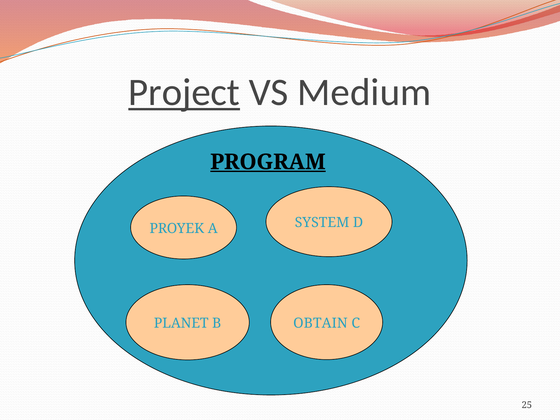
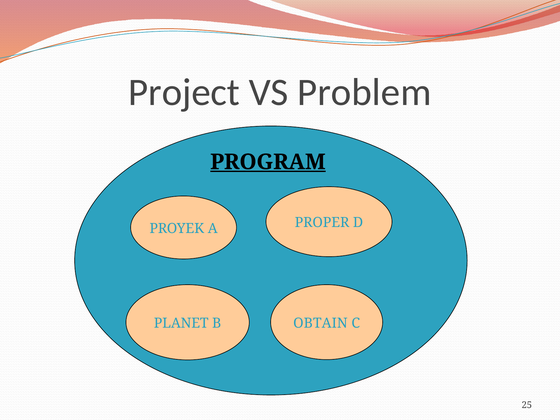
Project underline: present -> none
Medium: Medium -> Problem
SYSTEM: SYSTEM -> PROPER
